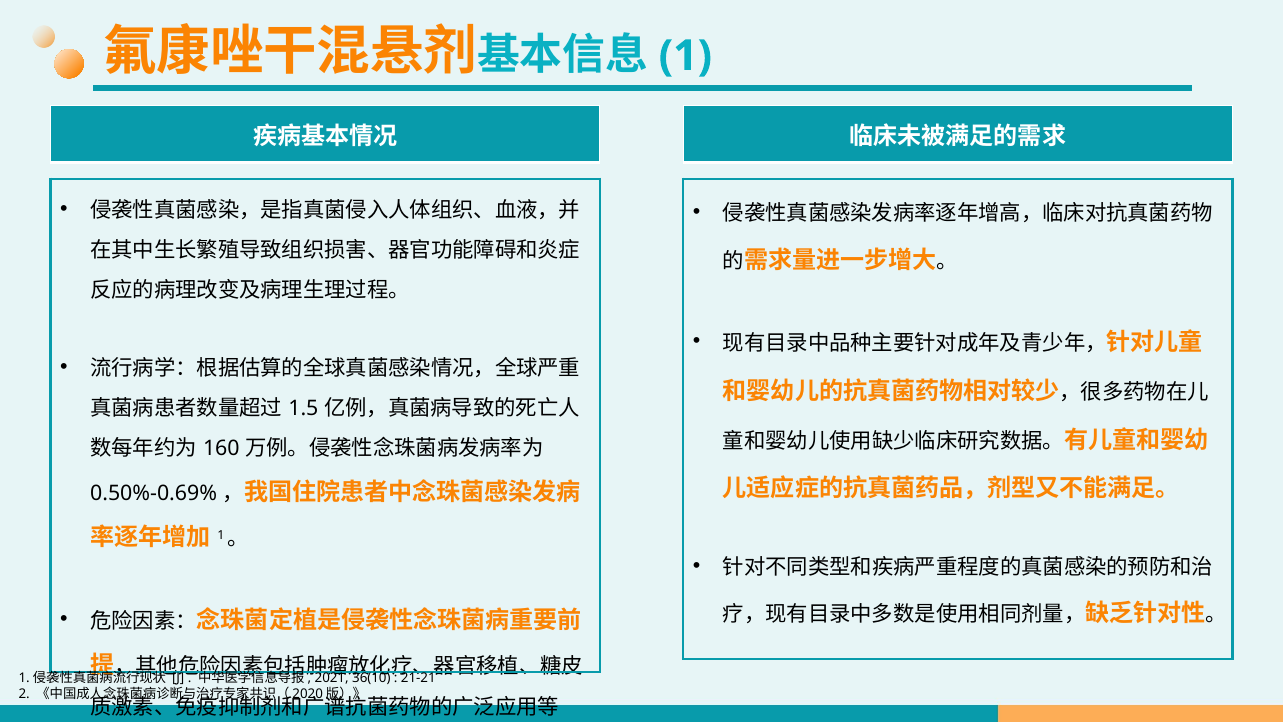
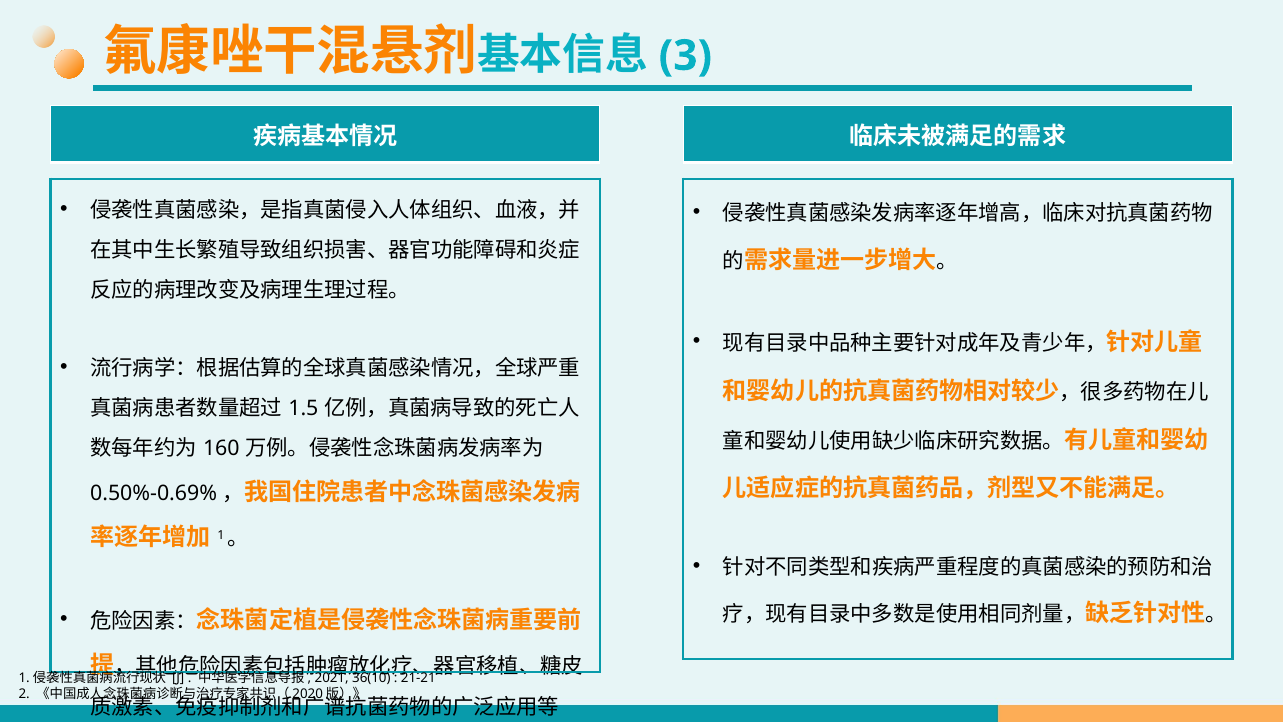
1 at (685, 56): 1 -> 3
